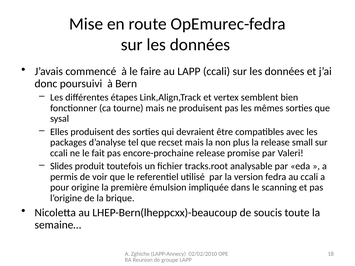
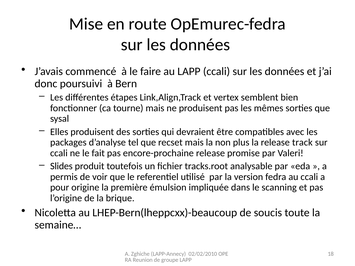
small: small -> track
